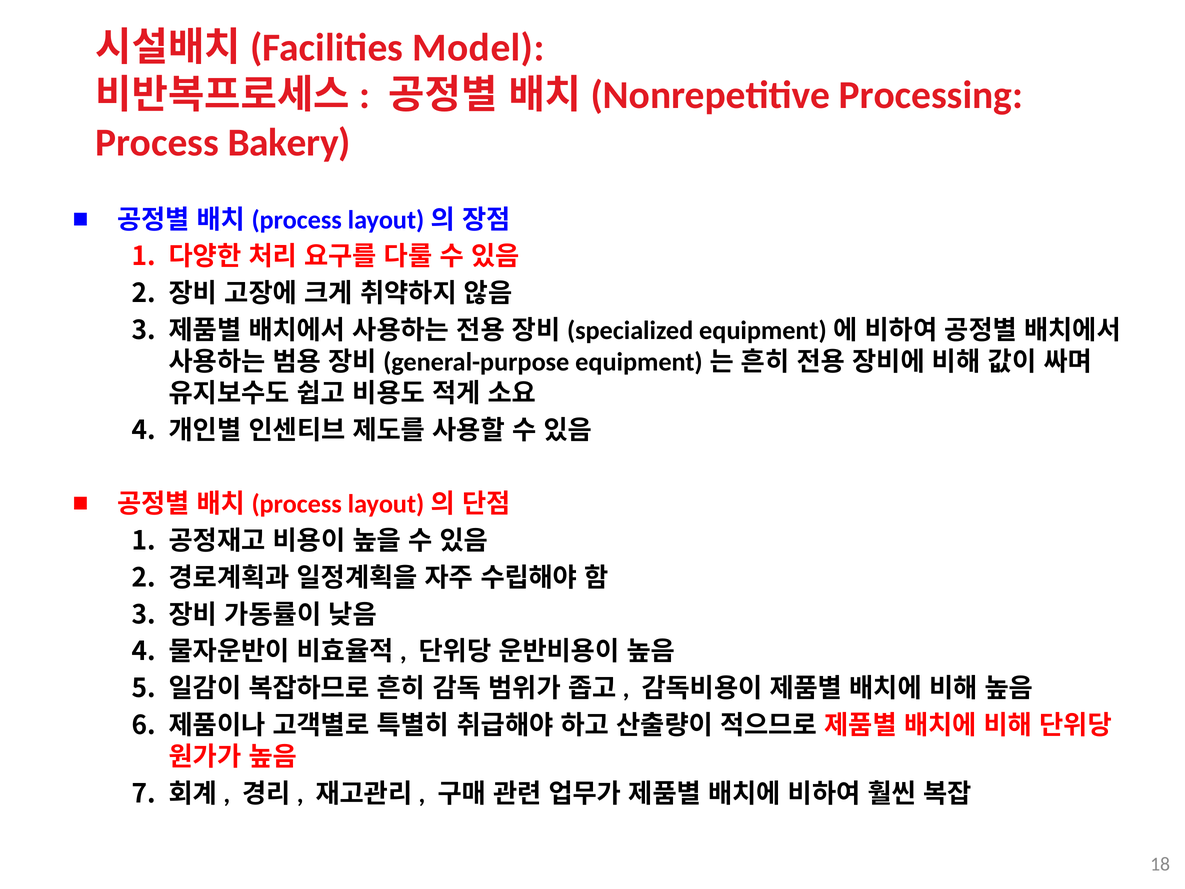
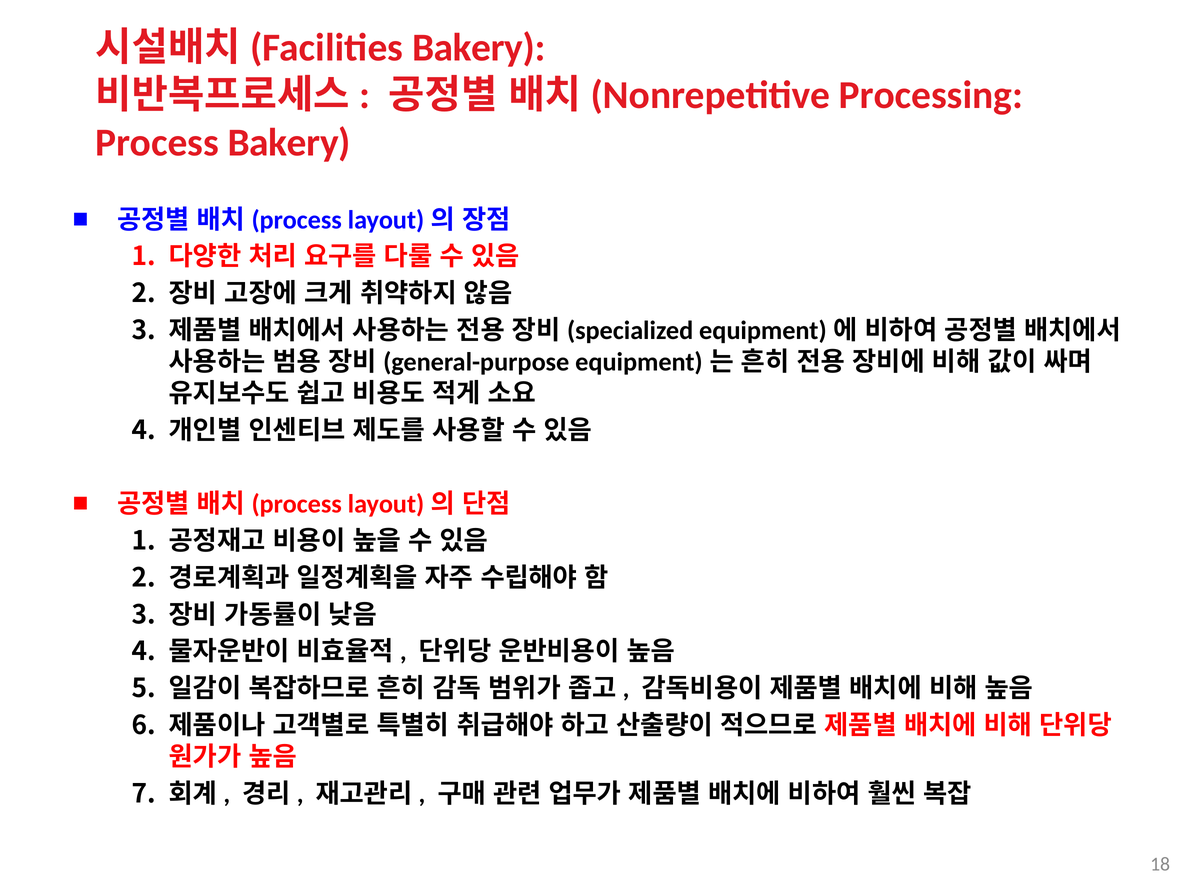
Model at (478, 48): Model -> Bakery
